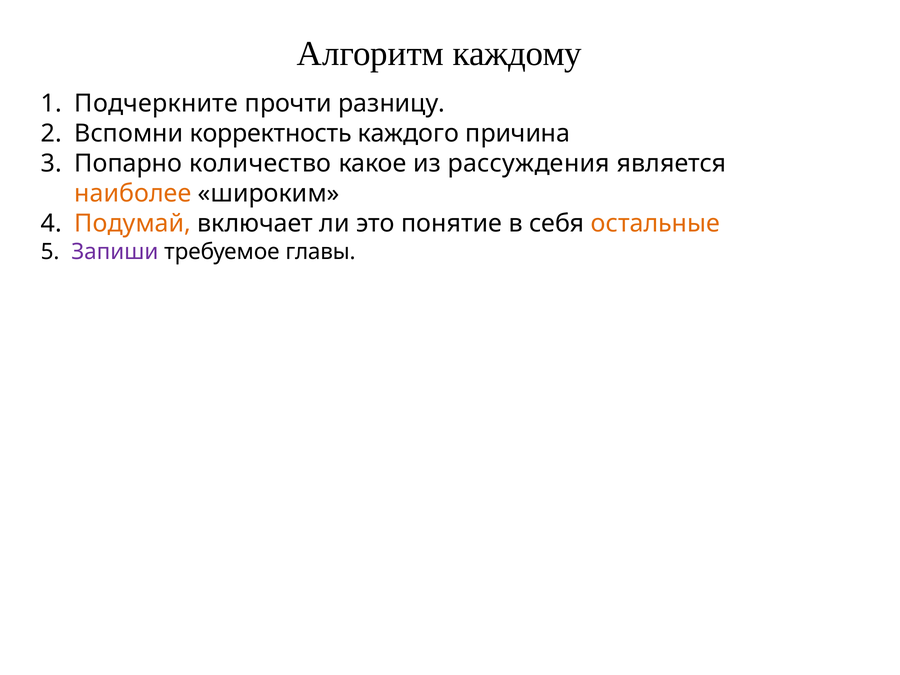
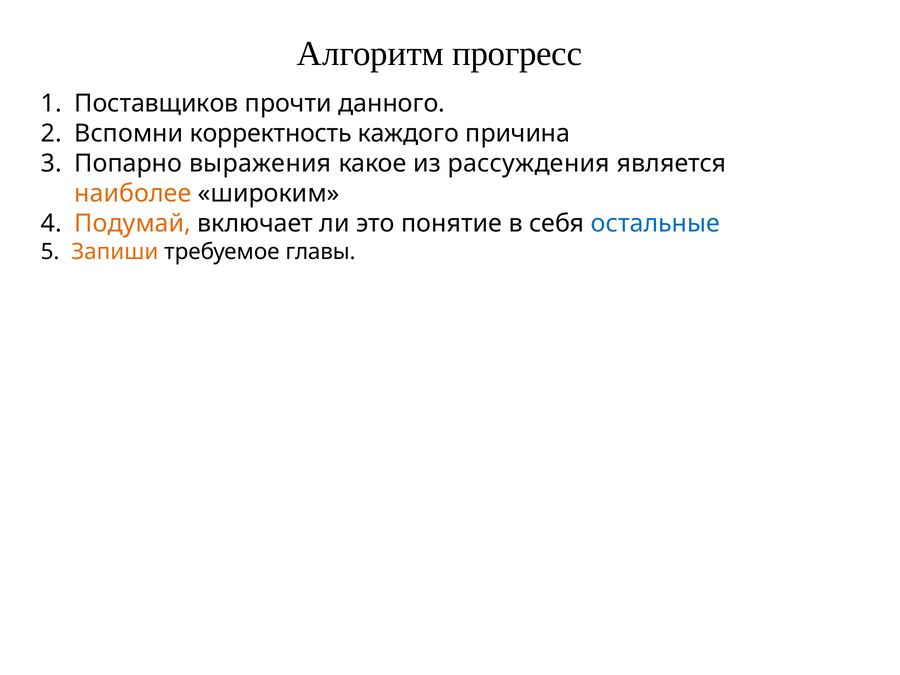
каждому: каждому -> прогресс
Подчеркните: Подчеркните -> Поставщиков
разницу: разницу -> данного
количество: количество -> выражения
остальные colour: orange -> blue
Запиши colour: purple -> orange
